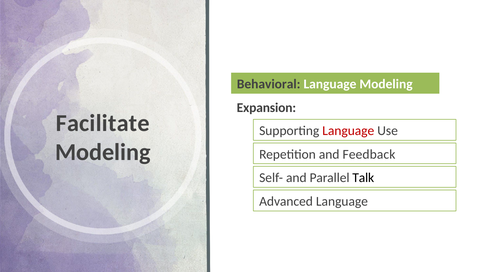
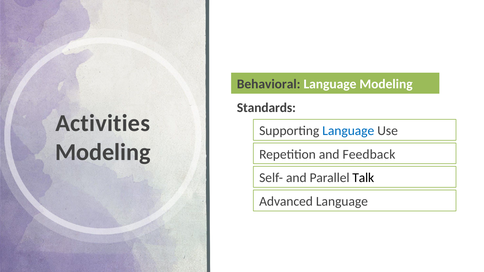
Expansion: Expansion -> Standards
Facilitate: Facilitate -> Activities
Language at (348, 131) colour: red -> blue
